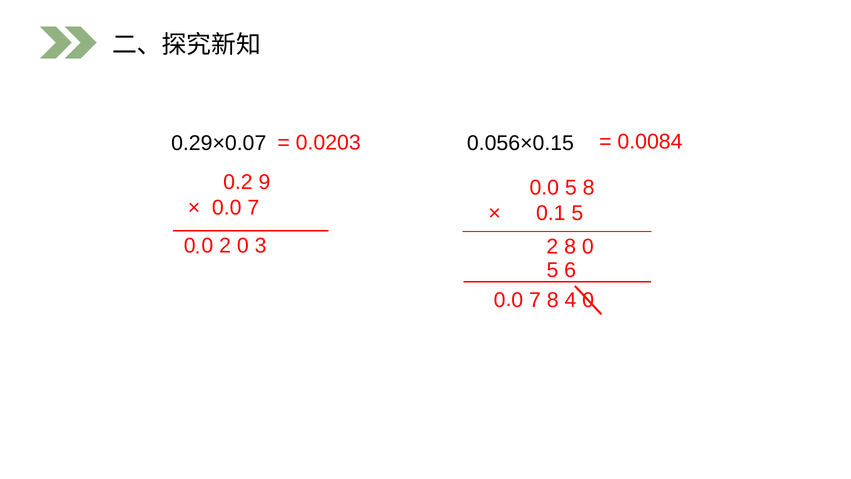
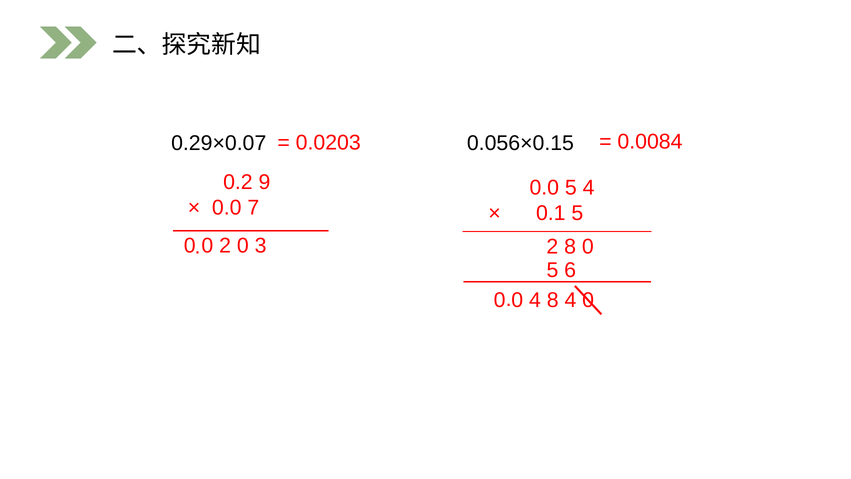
5 8: 8 -> 4
0 7: 7 -> 4
